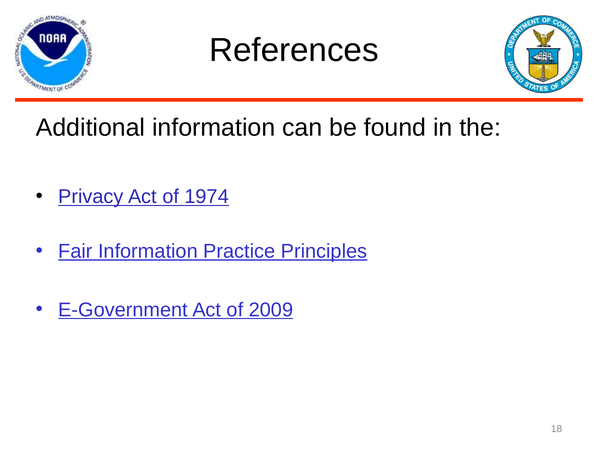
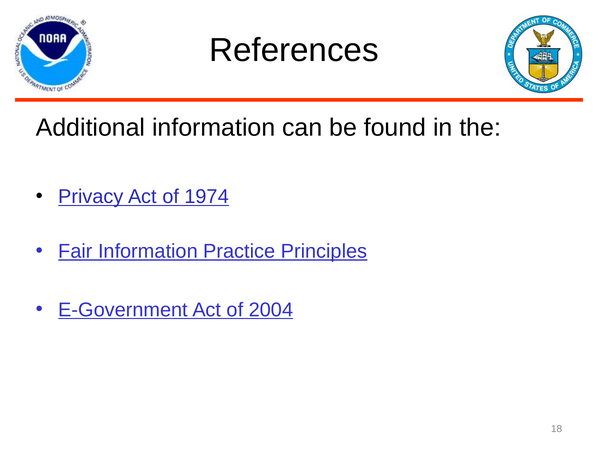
2009: 2009 -> 2004
